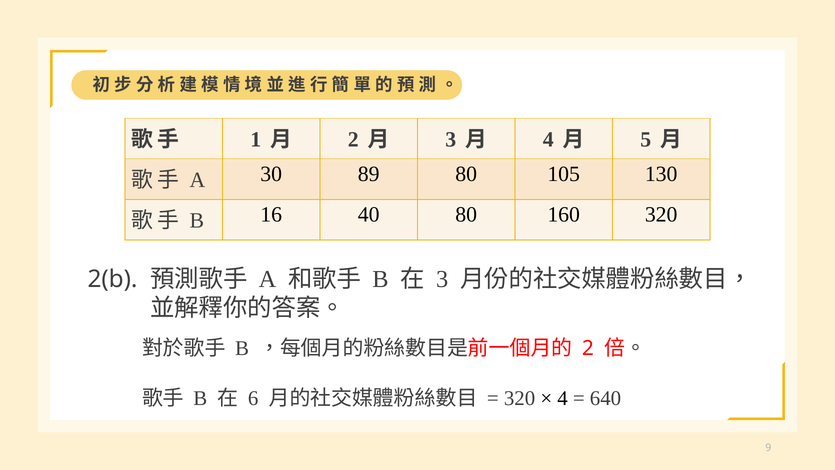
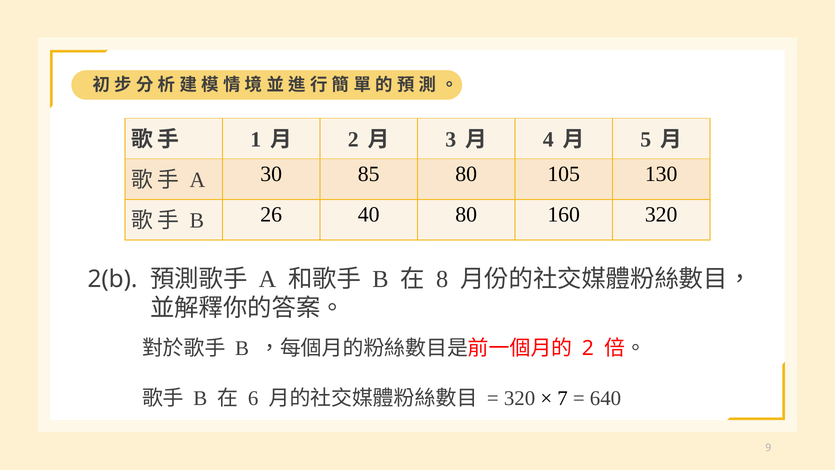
89: 89 -> 85
16: 16 -> 26
3 at (442, 279): 3 -> 8
4 at (563, 398): 4 -> 7
